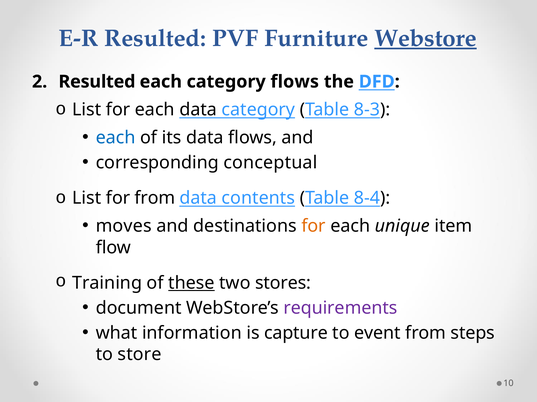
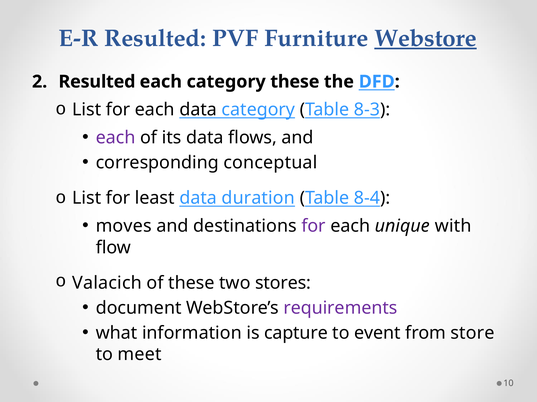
category flows: flows -> these
each at (116, 138) colour: blue -> purple
for from: from -> least
contents: contents -> duration
for at (314, 226) colour: orange -> purple
item: item -> with
Training: Training -> Valacich
these at (191, 283) underline: present -> none
steps: steps -> store
store: store -> meet
